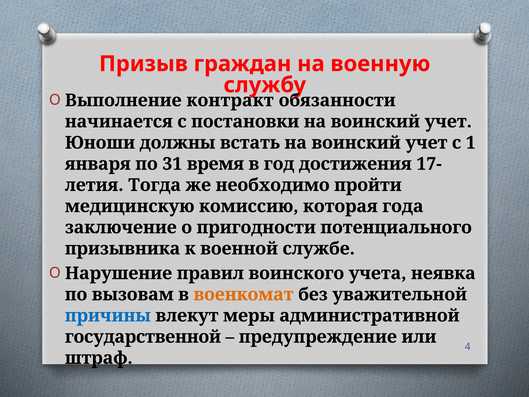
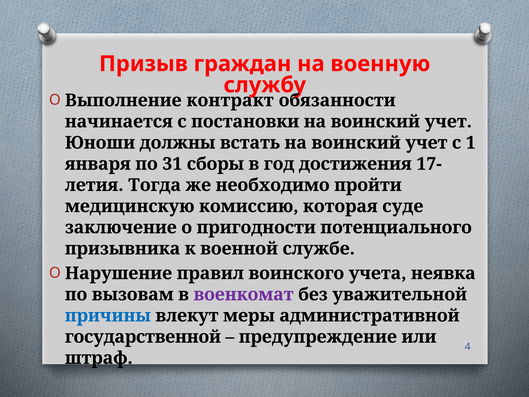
время: время -> сборы
года: года -> суде
военкомат colour: orange -> purple
